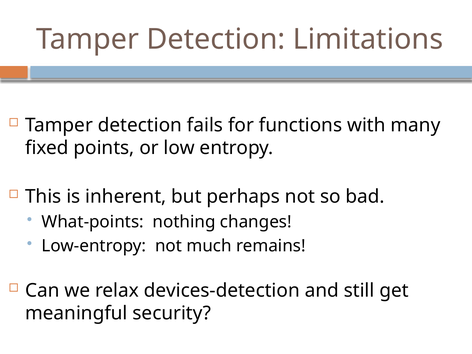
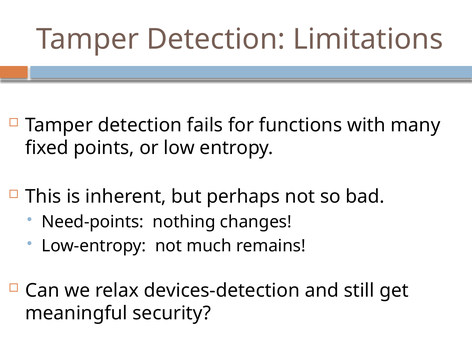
What-points: What-points -> Need-points
